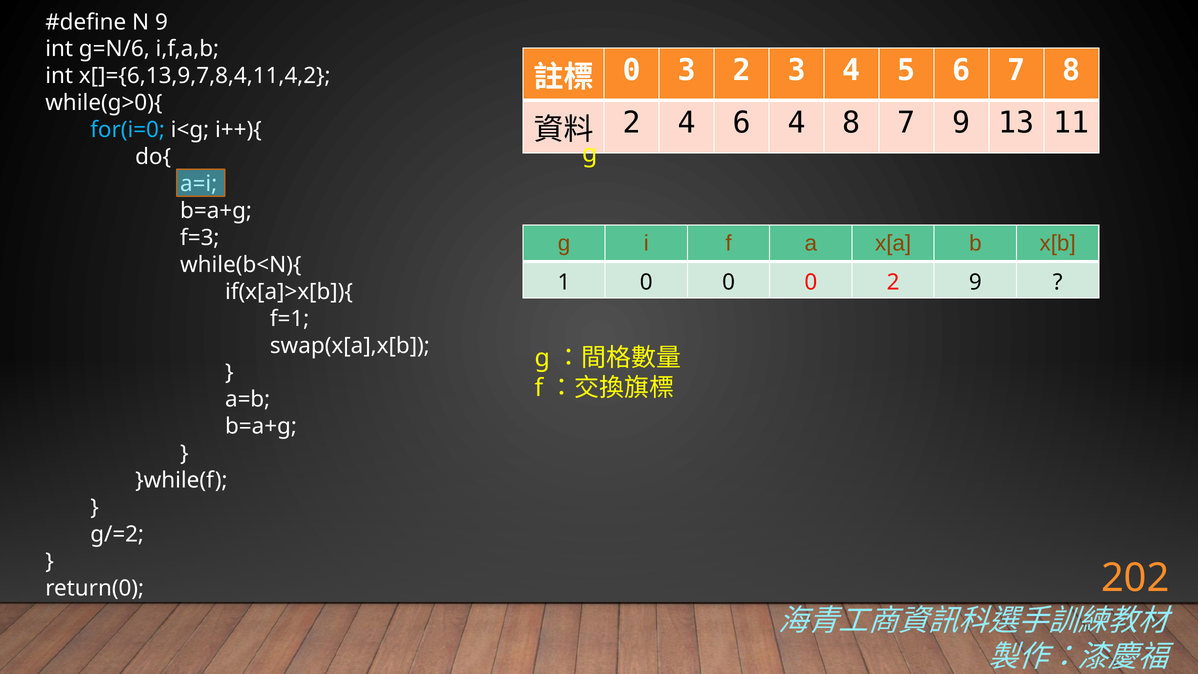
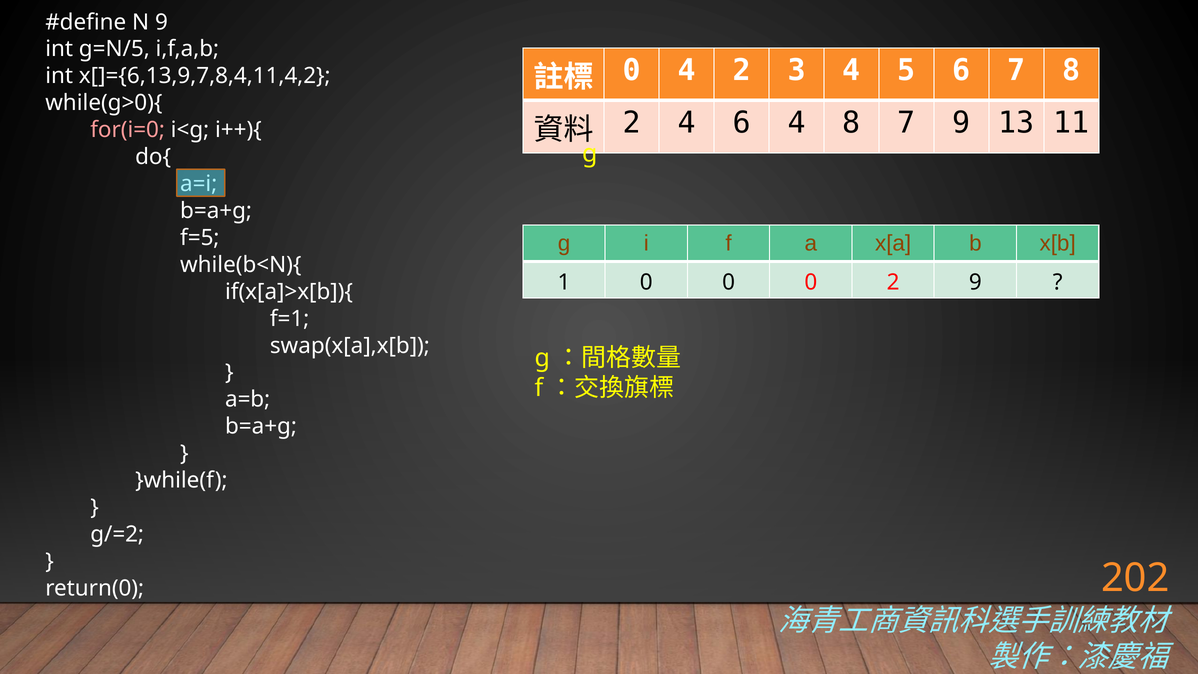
g=N/6: g=N/6 -> g=N/5
0 3: 3 -> 4
for(i=0 colour: light blue -> pink
f=3: f=3 -> f=5
